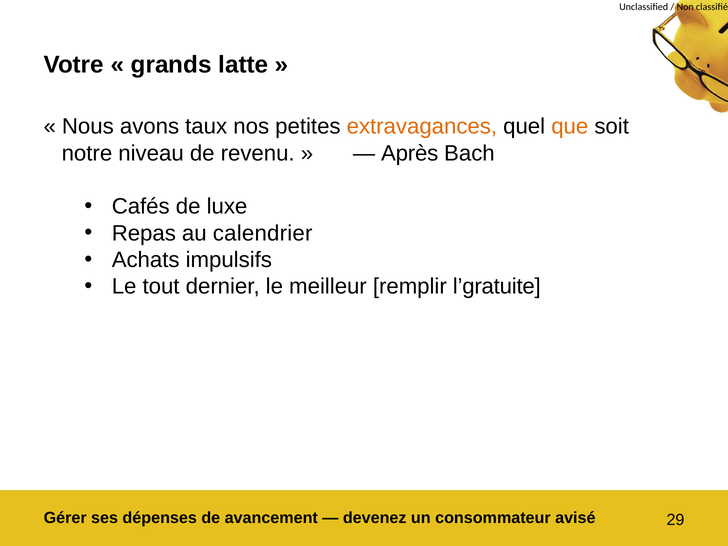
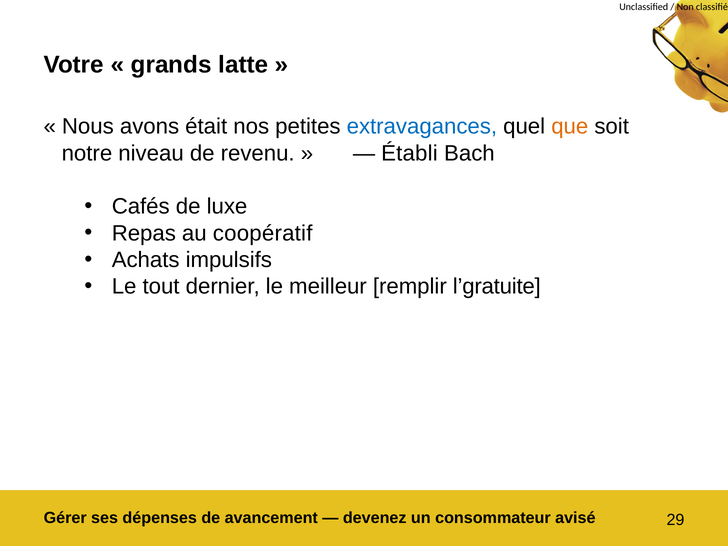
taux: taux -> était
extravagances colour: orange -> blue
Après: Après -> Établi
calendrier: calendrier -> coopératif
